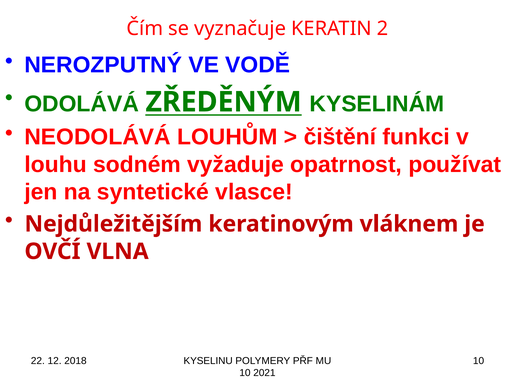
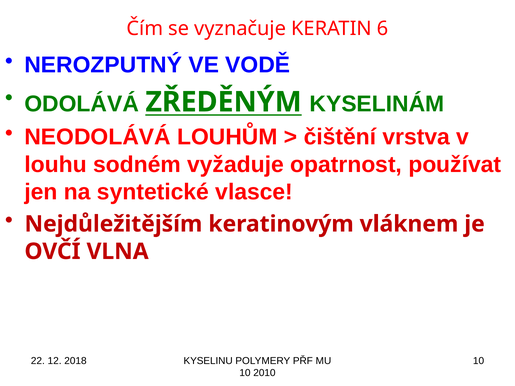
2: 2 -> 6
funkci: funkci -> vrstva
2021: 2021 -> 2010
